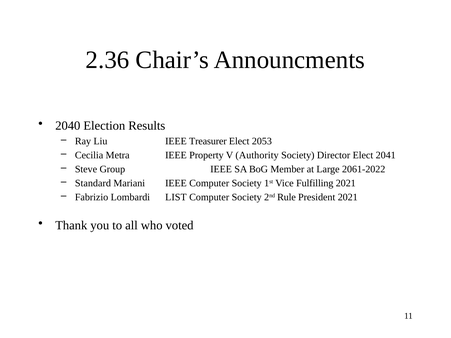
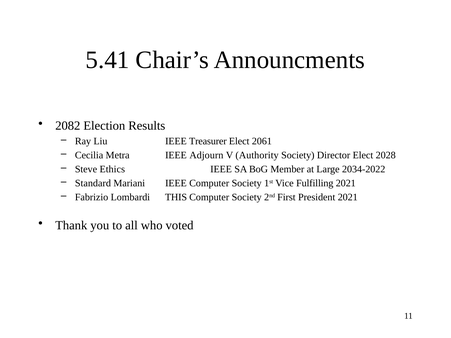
2.36: 2.36 -> 5.41
2040: 2040 -> 2082
2053: 2053 -> 2061
Property: Property -> Adjourn
2041: 2041 -> 2028
Group: Group -> Ethics
2061-2022: 2061-2022 -> 2034-2022
LIST: LIST -> THIS
Rule: Rule -> First
